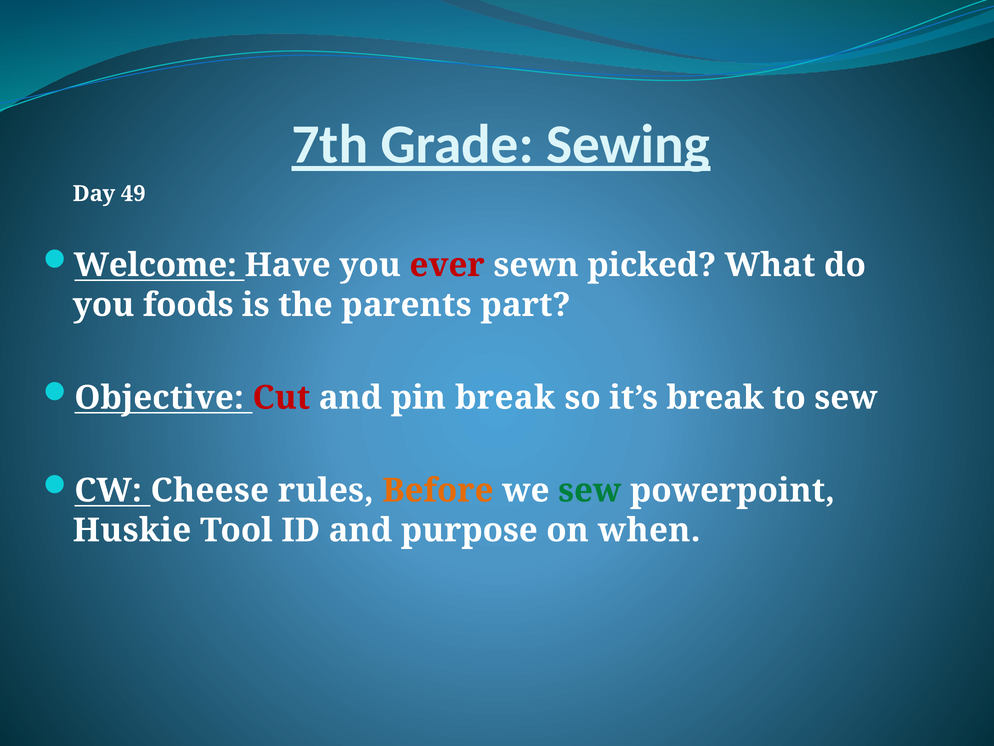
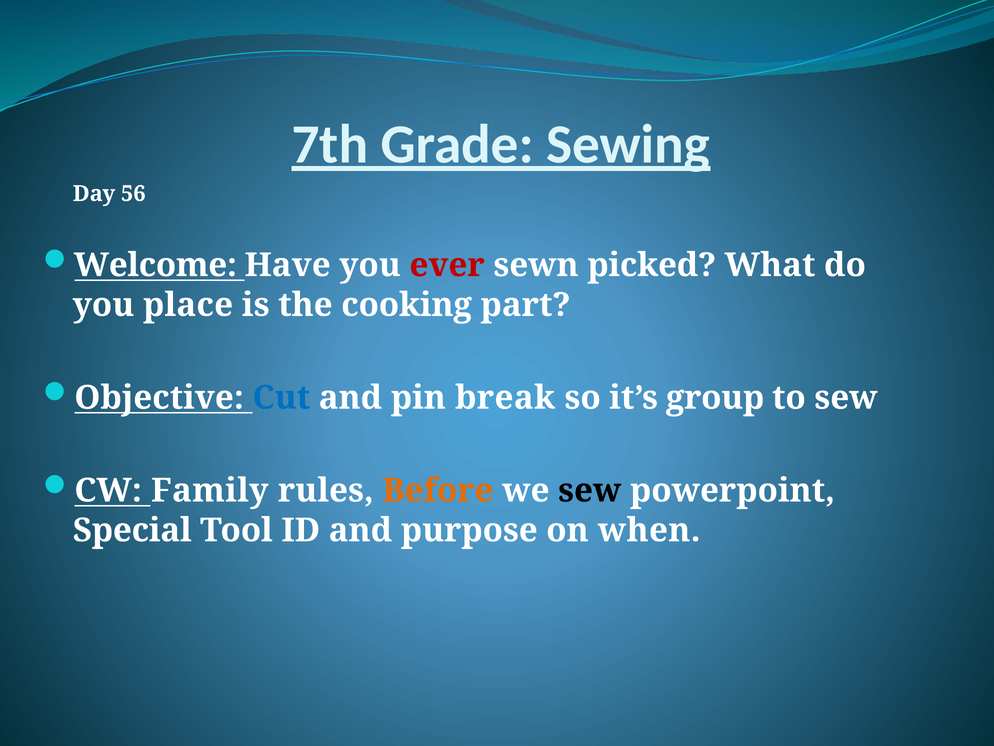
49: 49 -> 56
foods: foods -> place
parents: parents -> cooking
Cut colour: red -> blue
it’s break: break -> group
Cheese: Cheese -> Family
sew at (590, 490) colour: green -> black
Huskie: Huskie -> Special
